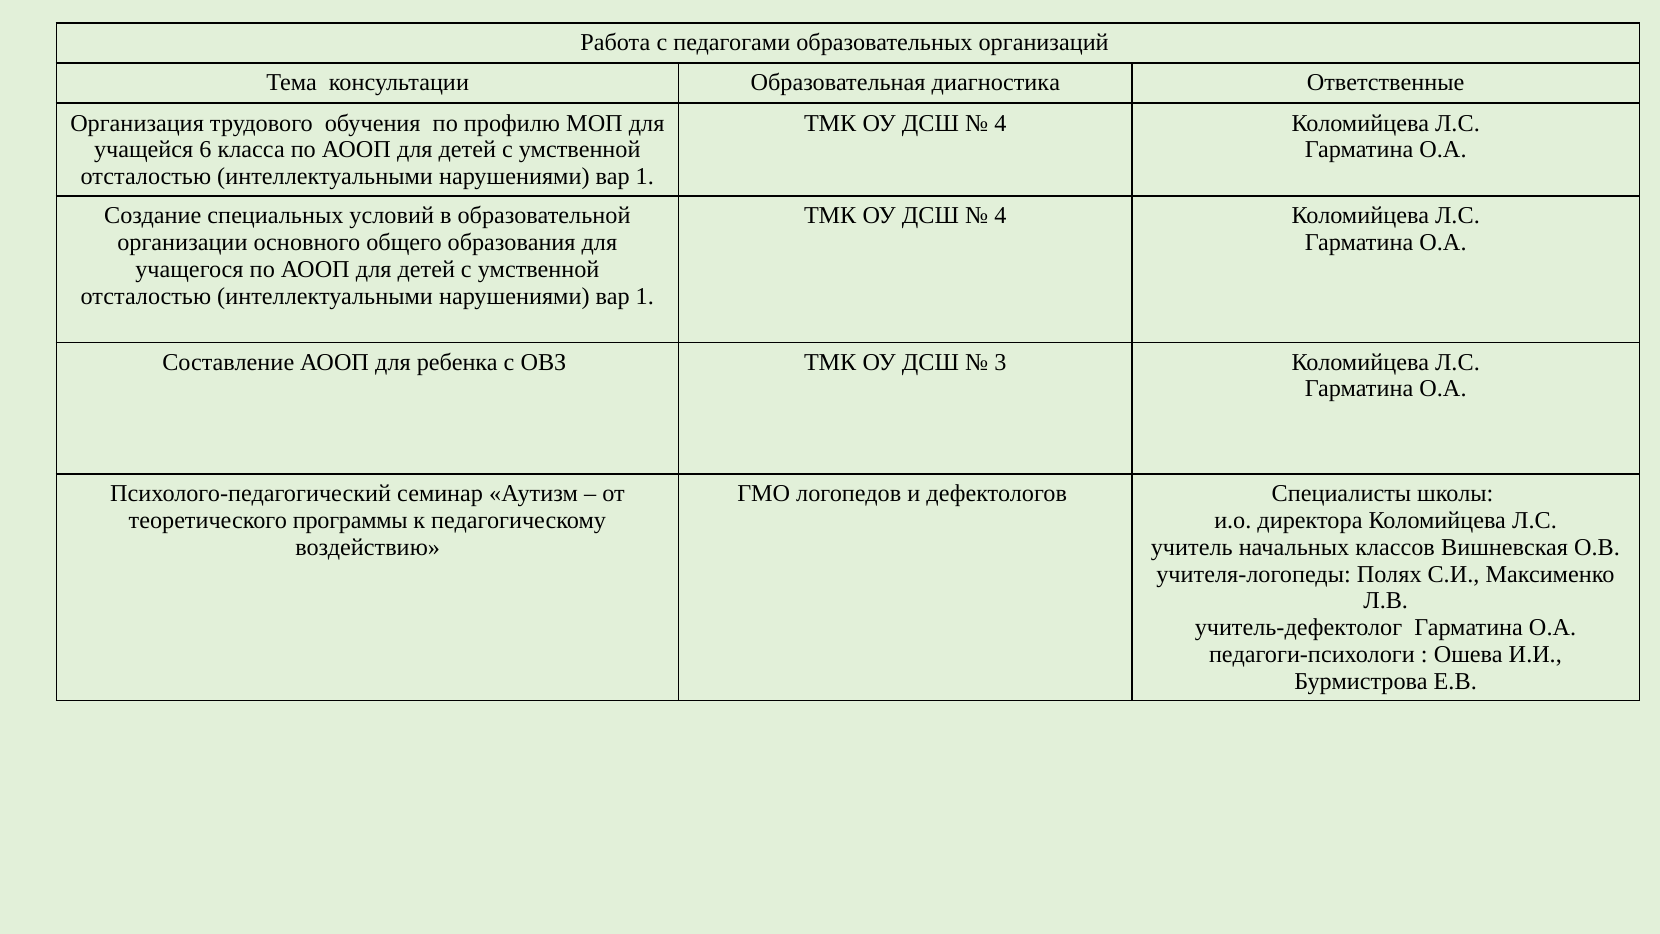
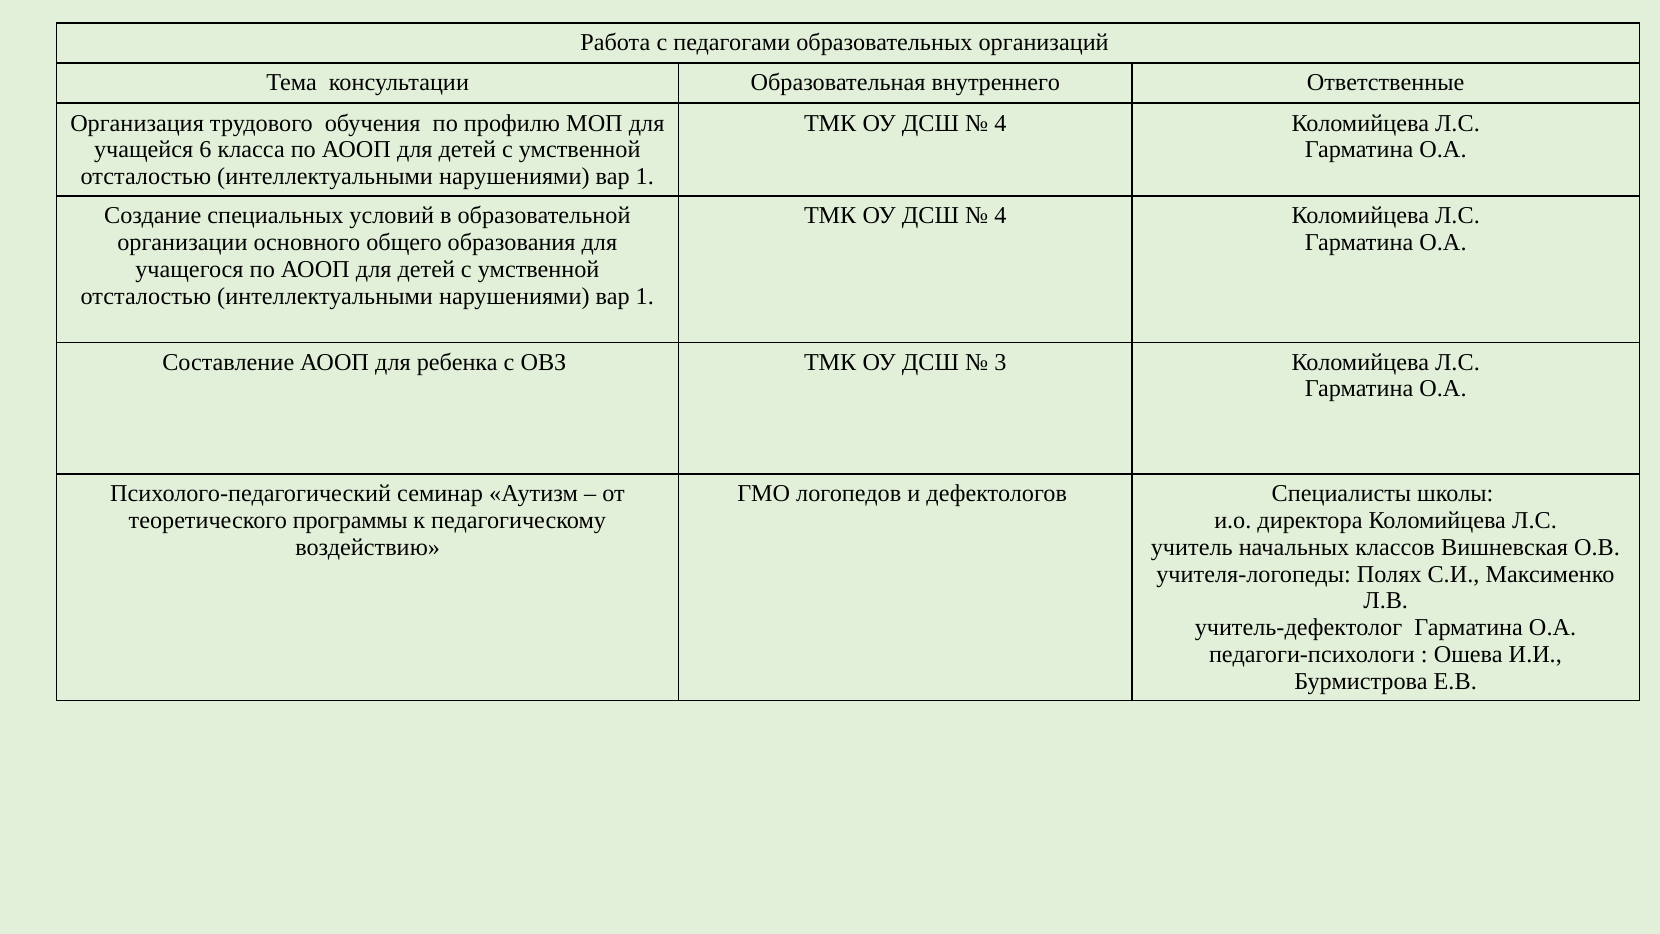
диагностика: диагностика -> внутреннего
